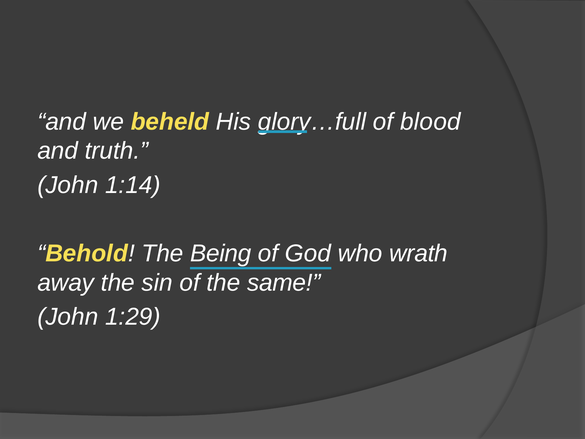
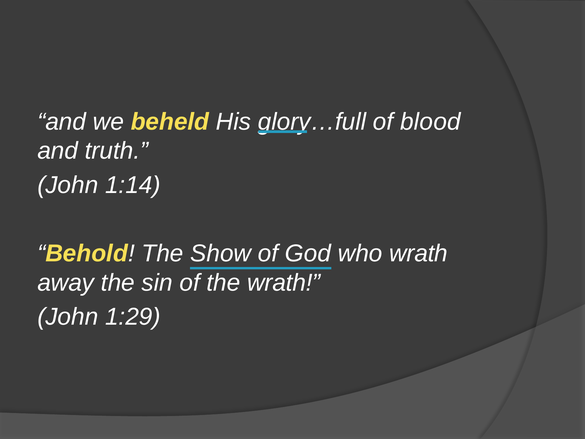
Being: Being -> Show
the same: same -> wrath
